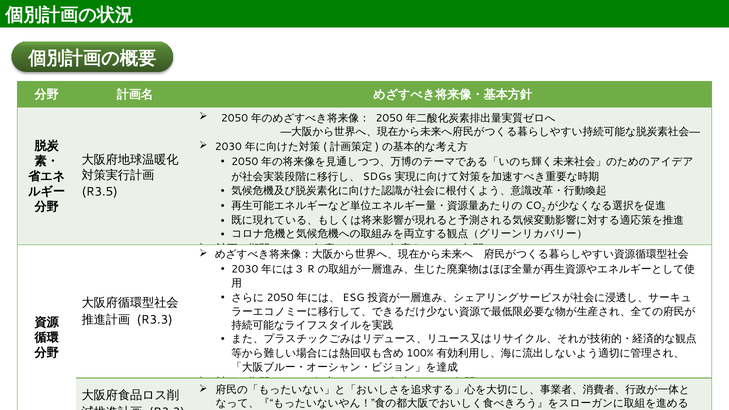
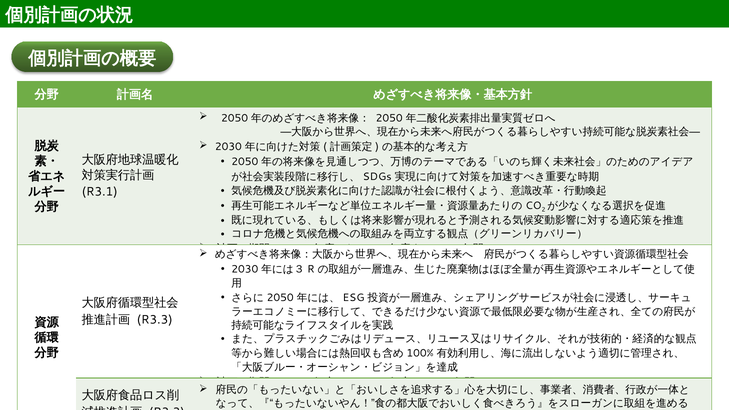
R3.5: R3.5 -> R3.1
